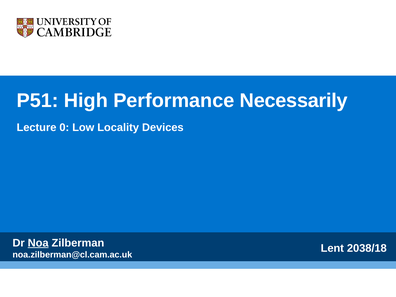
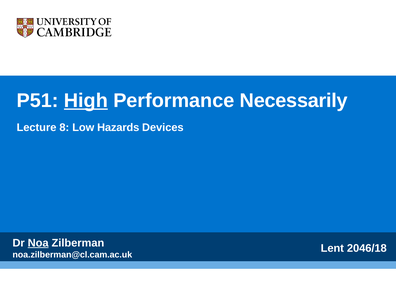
High underline: none -> present
0: 0 -> 8
Locality: Locality -> Hazards
2038/18: 2038/18 -> 2046/18
